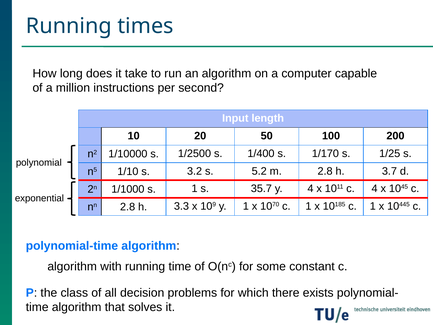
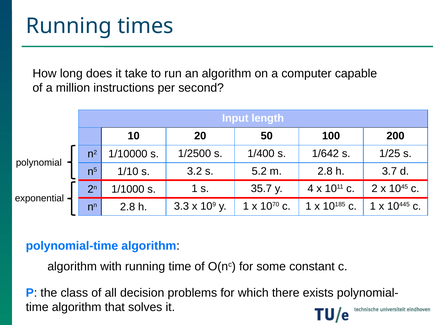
1/170: 1/170 -> 1/642
c 4: 4 -> 2
